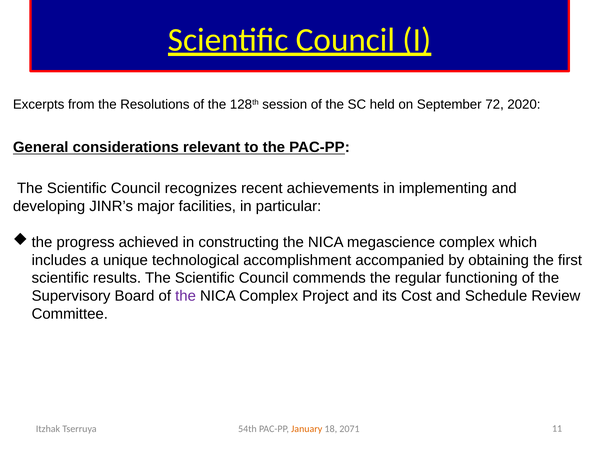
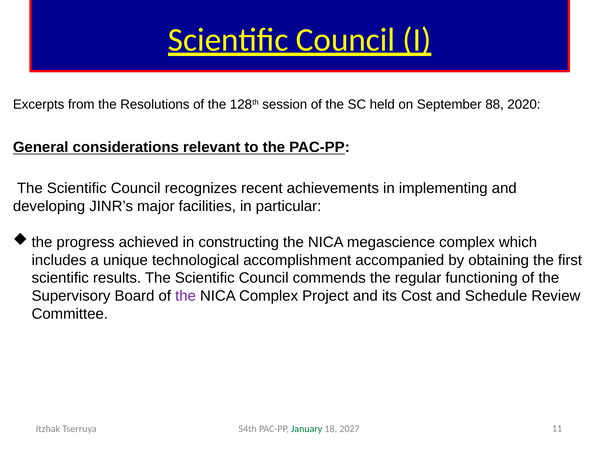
72: 72 -> 88
January colour: orange -> green
2071: 2071 -> 2027
